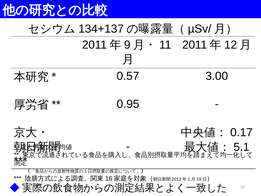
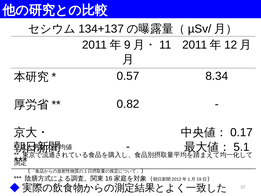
3.00: 3.00 -> 8.34
0.95: 0.95 -> 0.82
